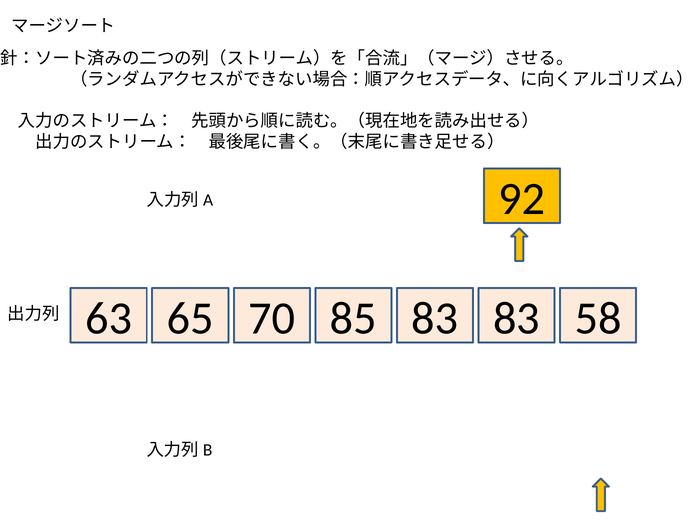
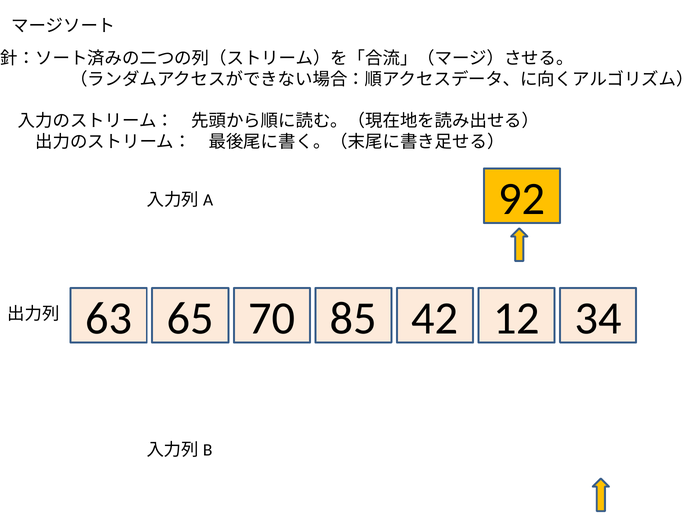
63 83: 83 -> 42
70 83: 83 -> 12
58: 58 -> 34
